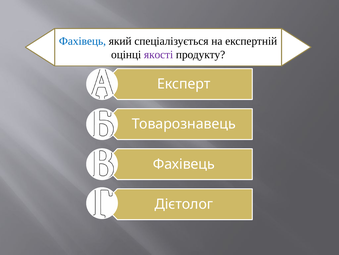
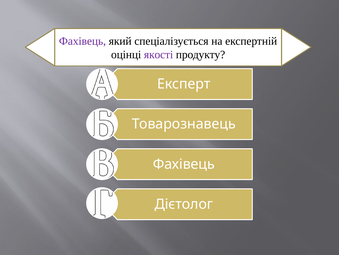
Фахівець at (82, 41) colour: blue -> purple
